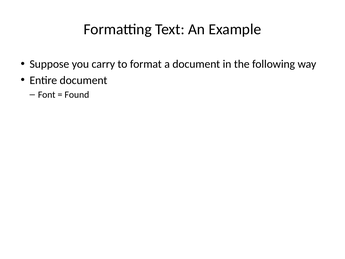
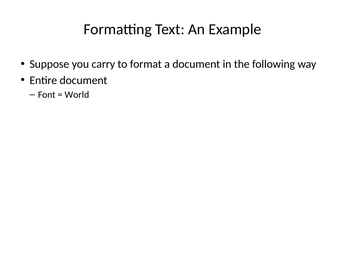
Found: Found -> World
